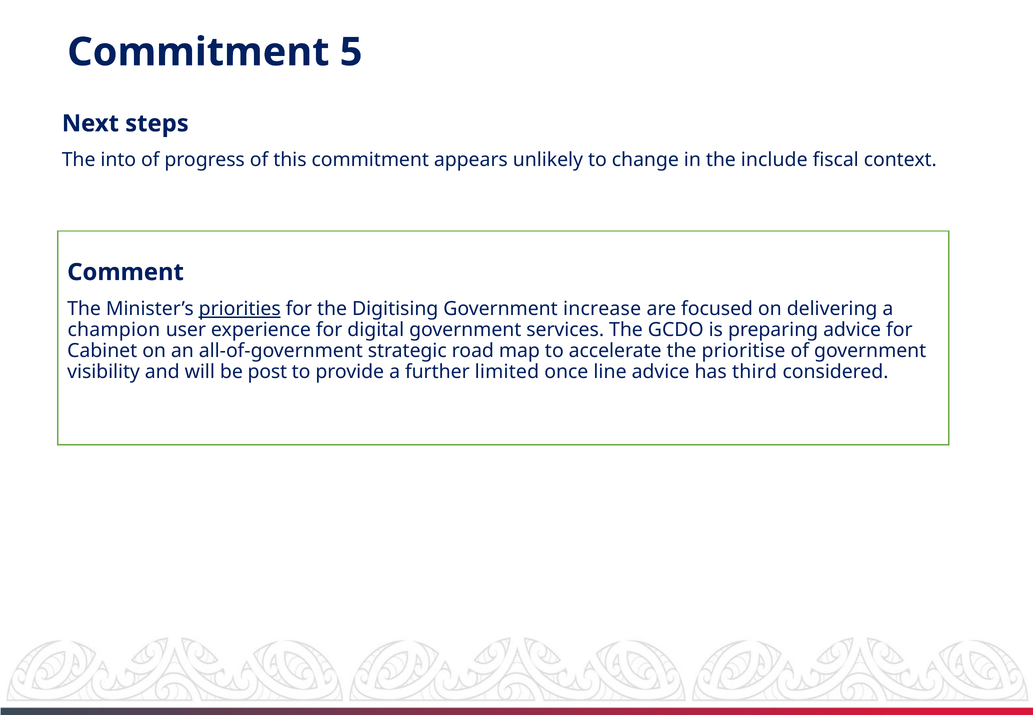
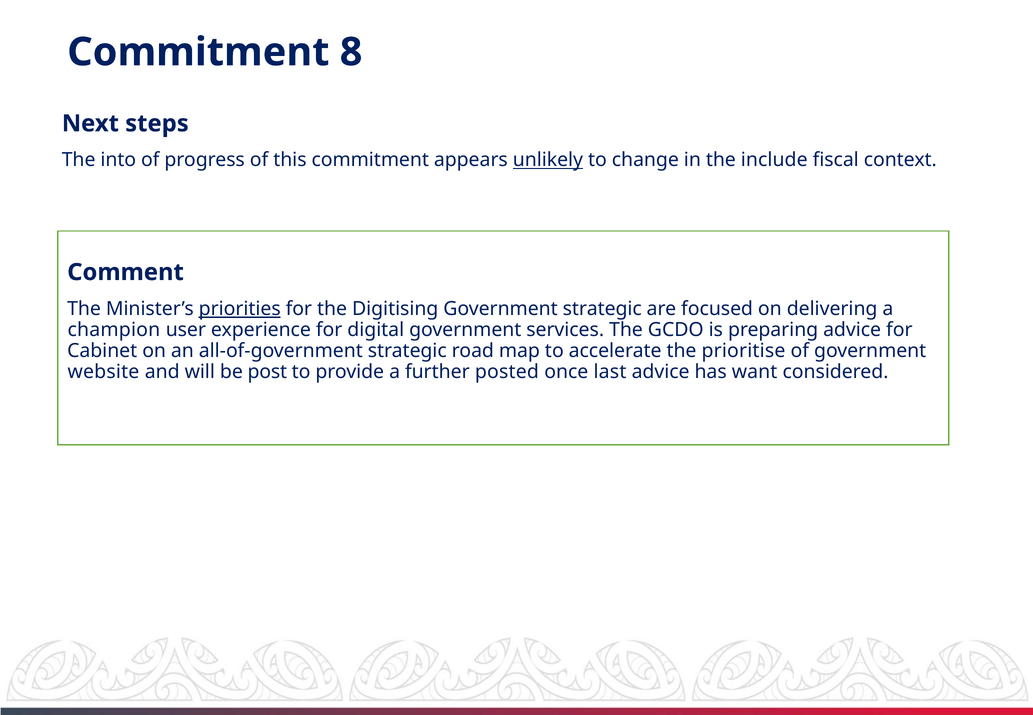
5: 5 -> 8
unlikely underline: none -> present
Government increase: increase -> strategic
visibility: visibility -> website
limited: limited -> posted
line: line -> last
third: third -> want
